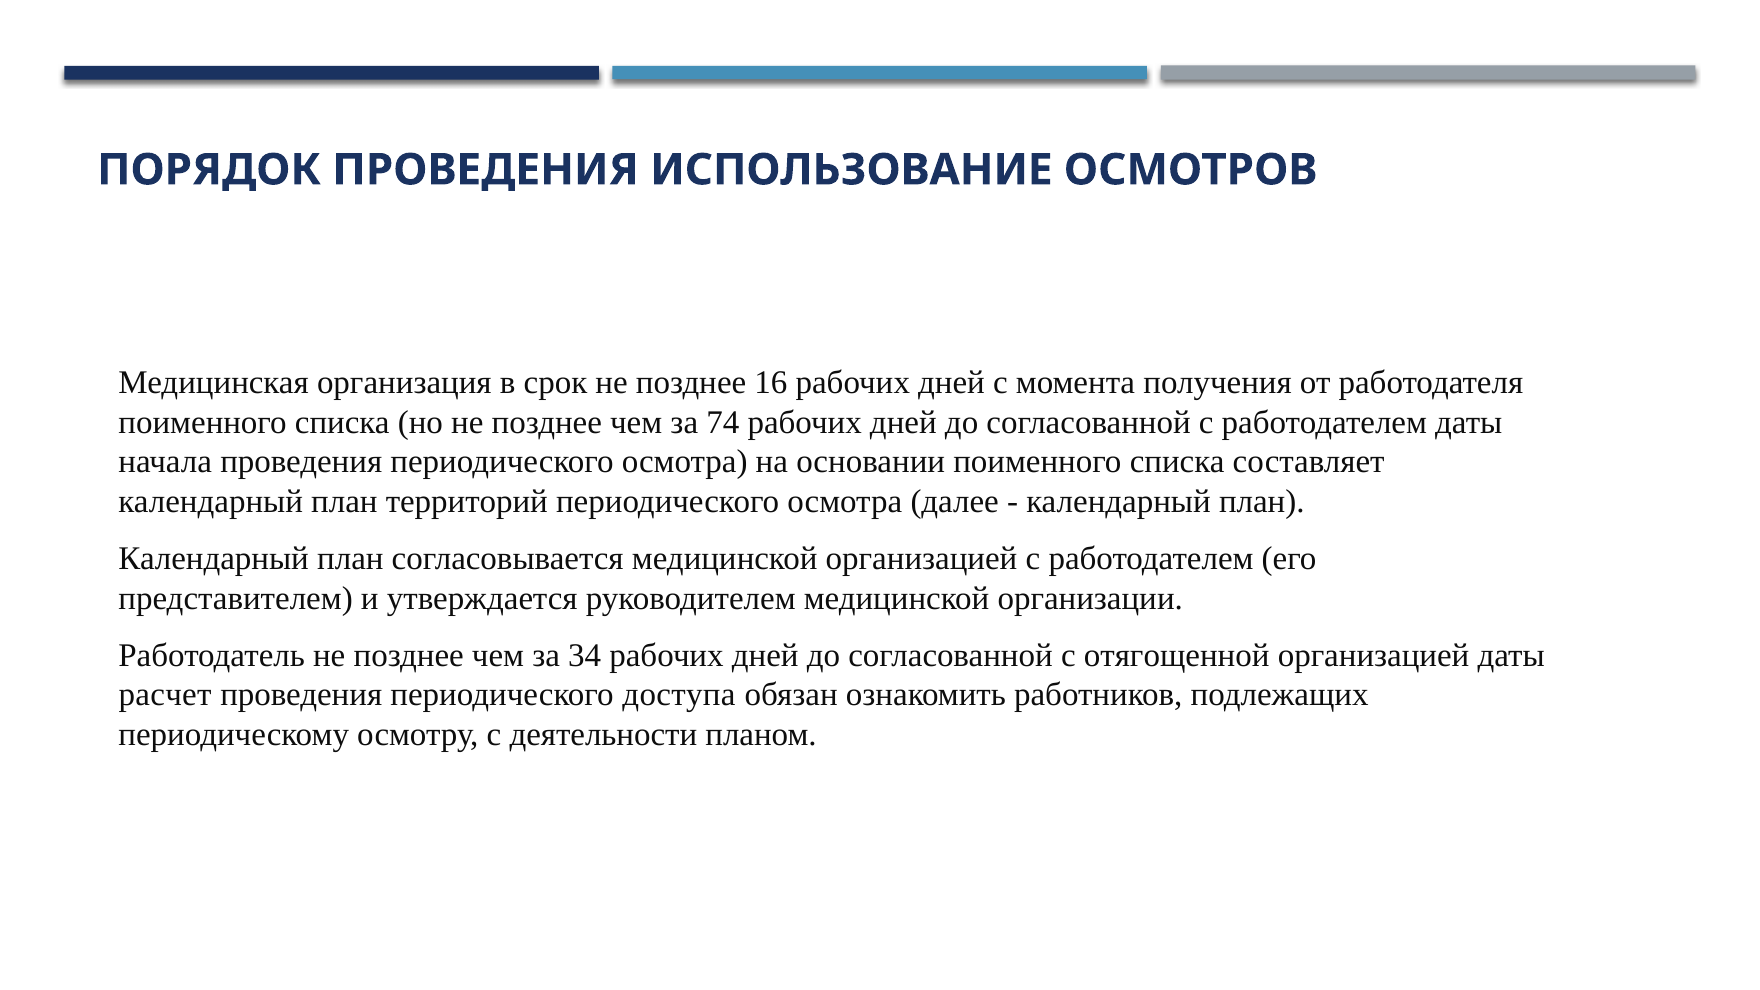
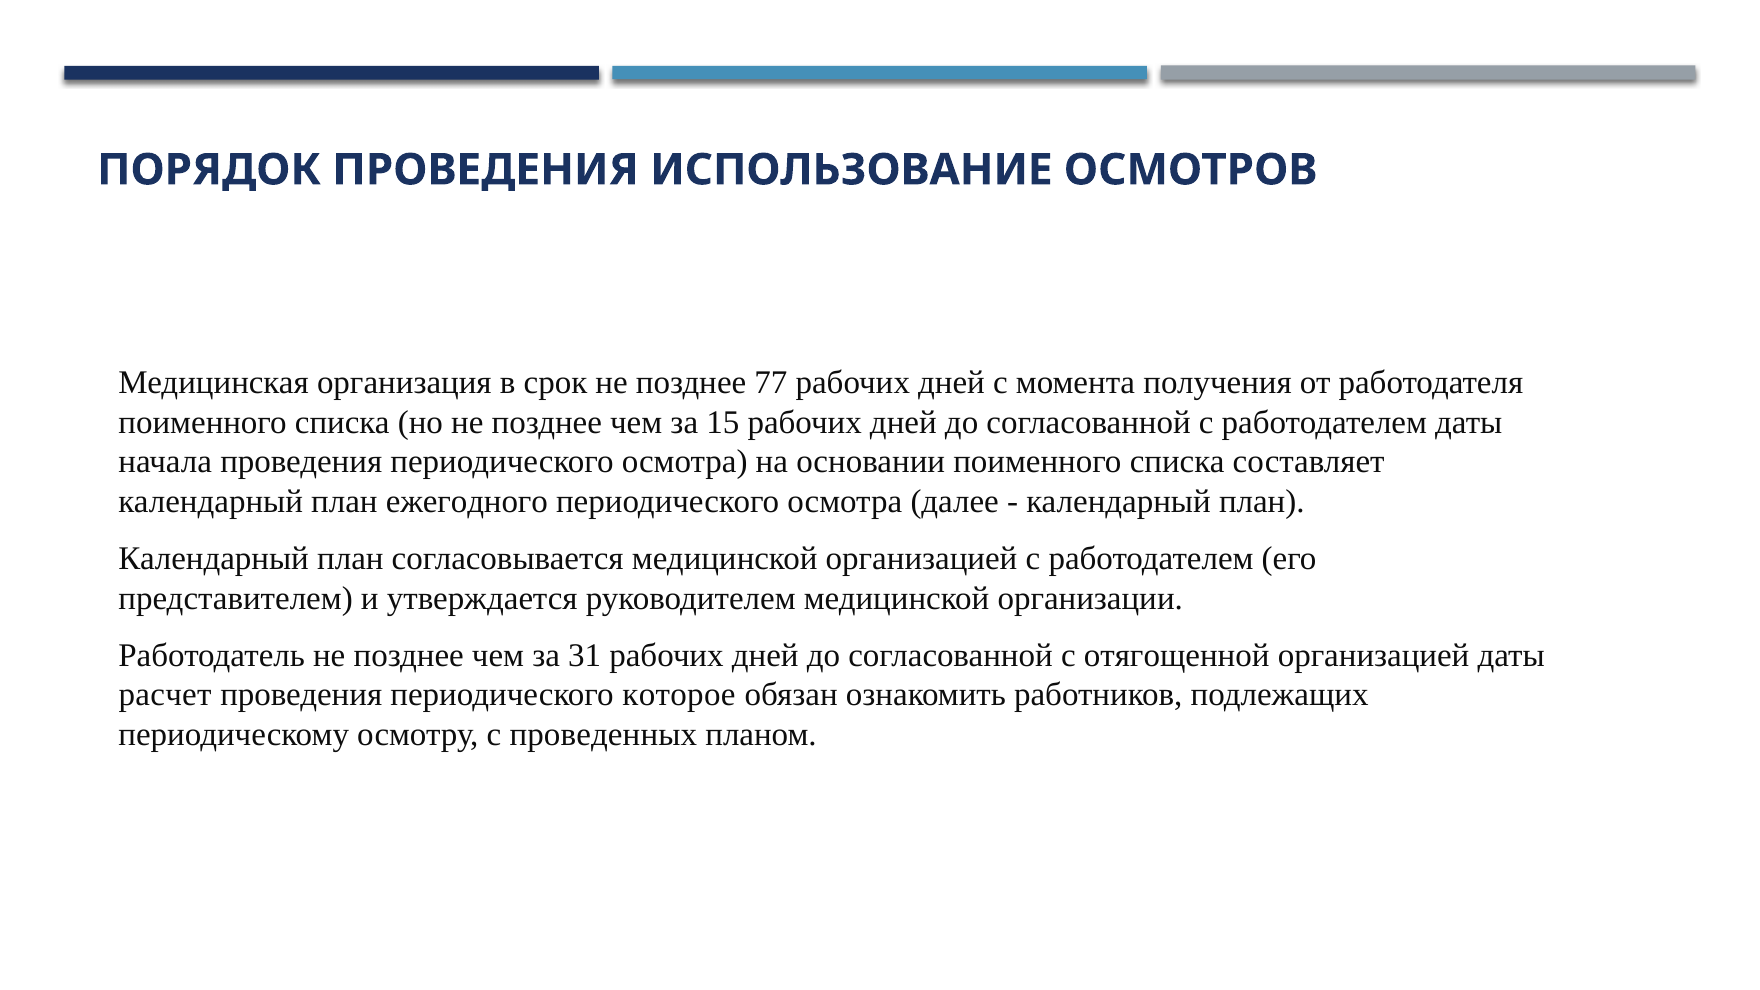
16: 16 -> 77
74: 74 -> 15
территорий: территорий -> ежегодного
34: 34 -> 31
доступа: доступа -> которое
деятельности: деятельности -> проведенных
